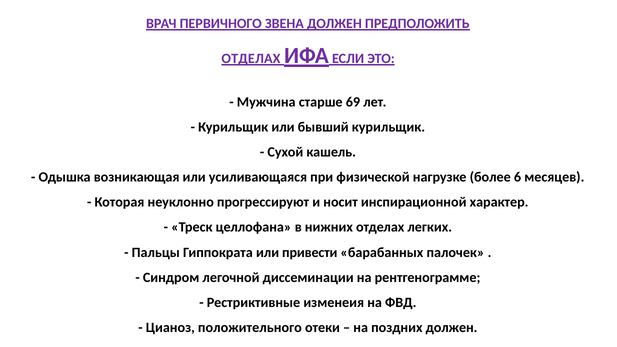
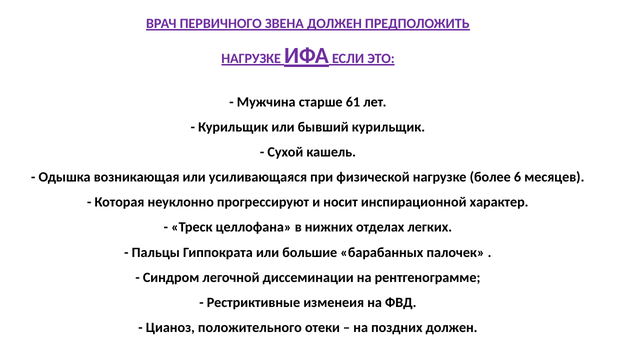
ОТДЕЛАХ at (251, 59): ОТДЕЛАХ -> НАГРУЗКЕ
69: 69 -> 61
привести: привести -> большие
